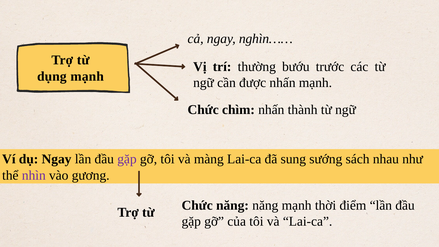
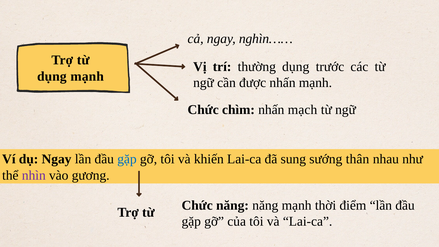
thường bướu: bướu -> dụng
thành: thành -> mạch
gặp at (127, 159) colour: purple -> blue
màng: màng -> khiến
sách: sách -> thân
